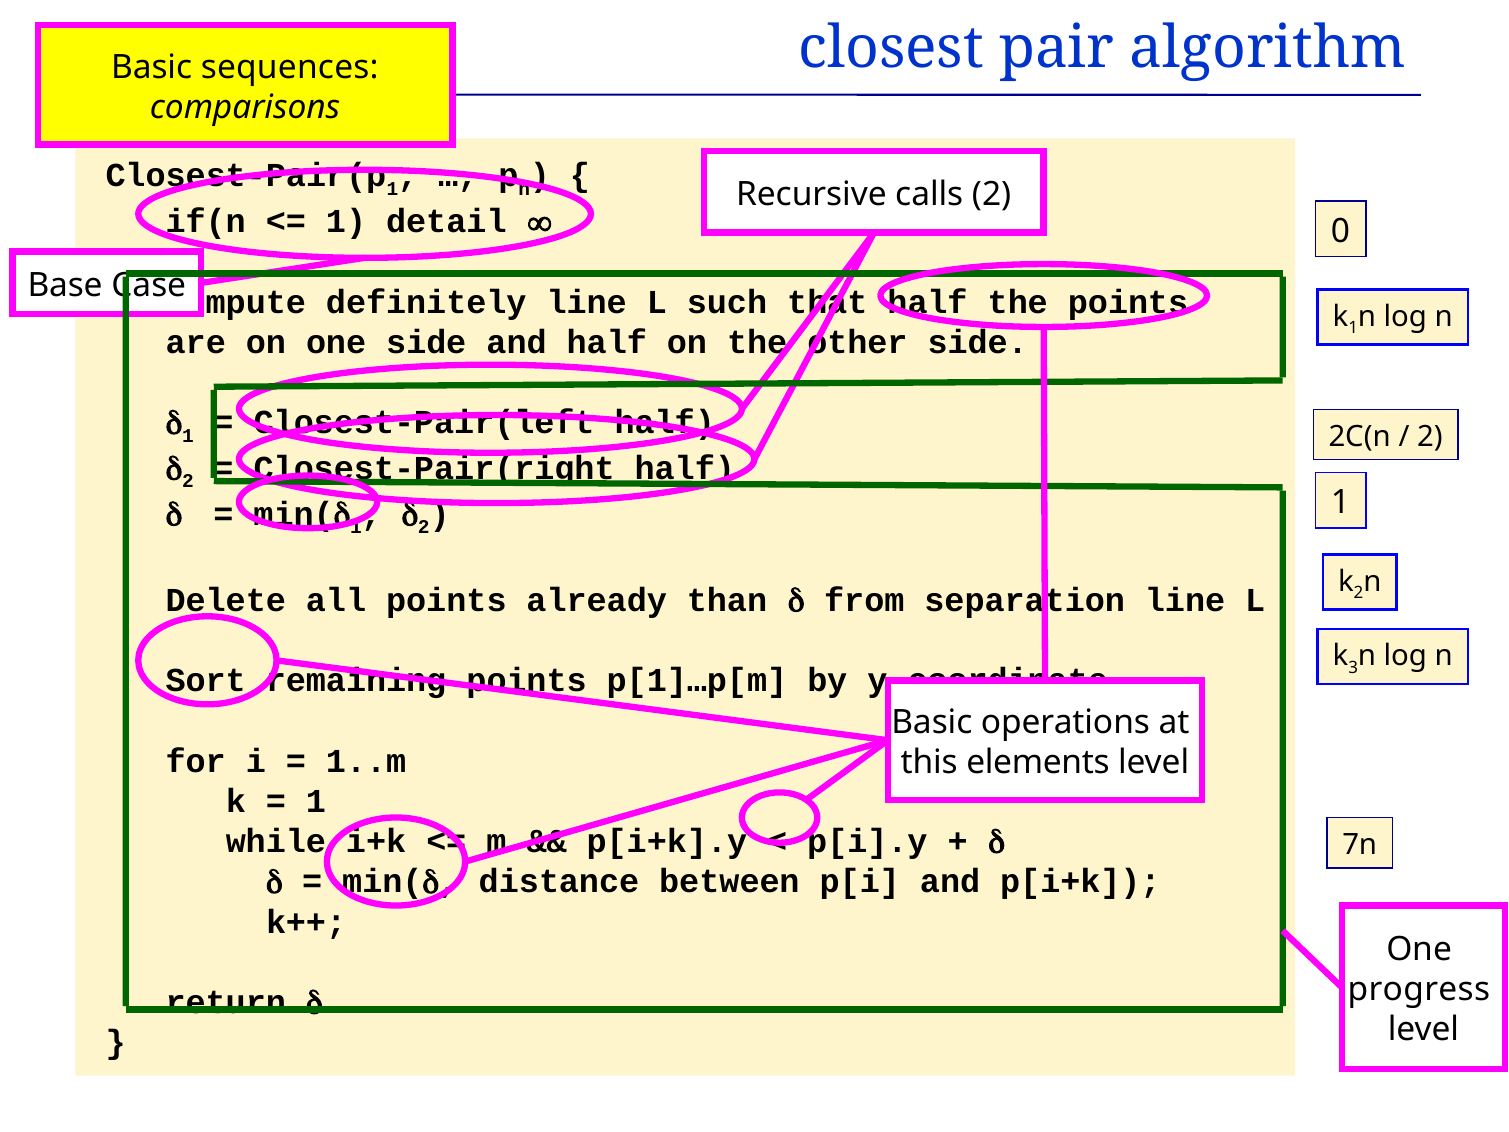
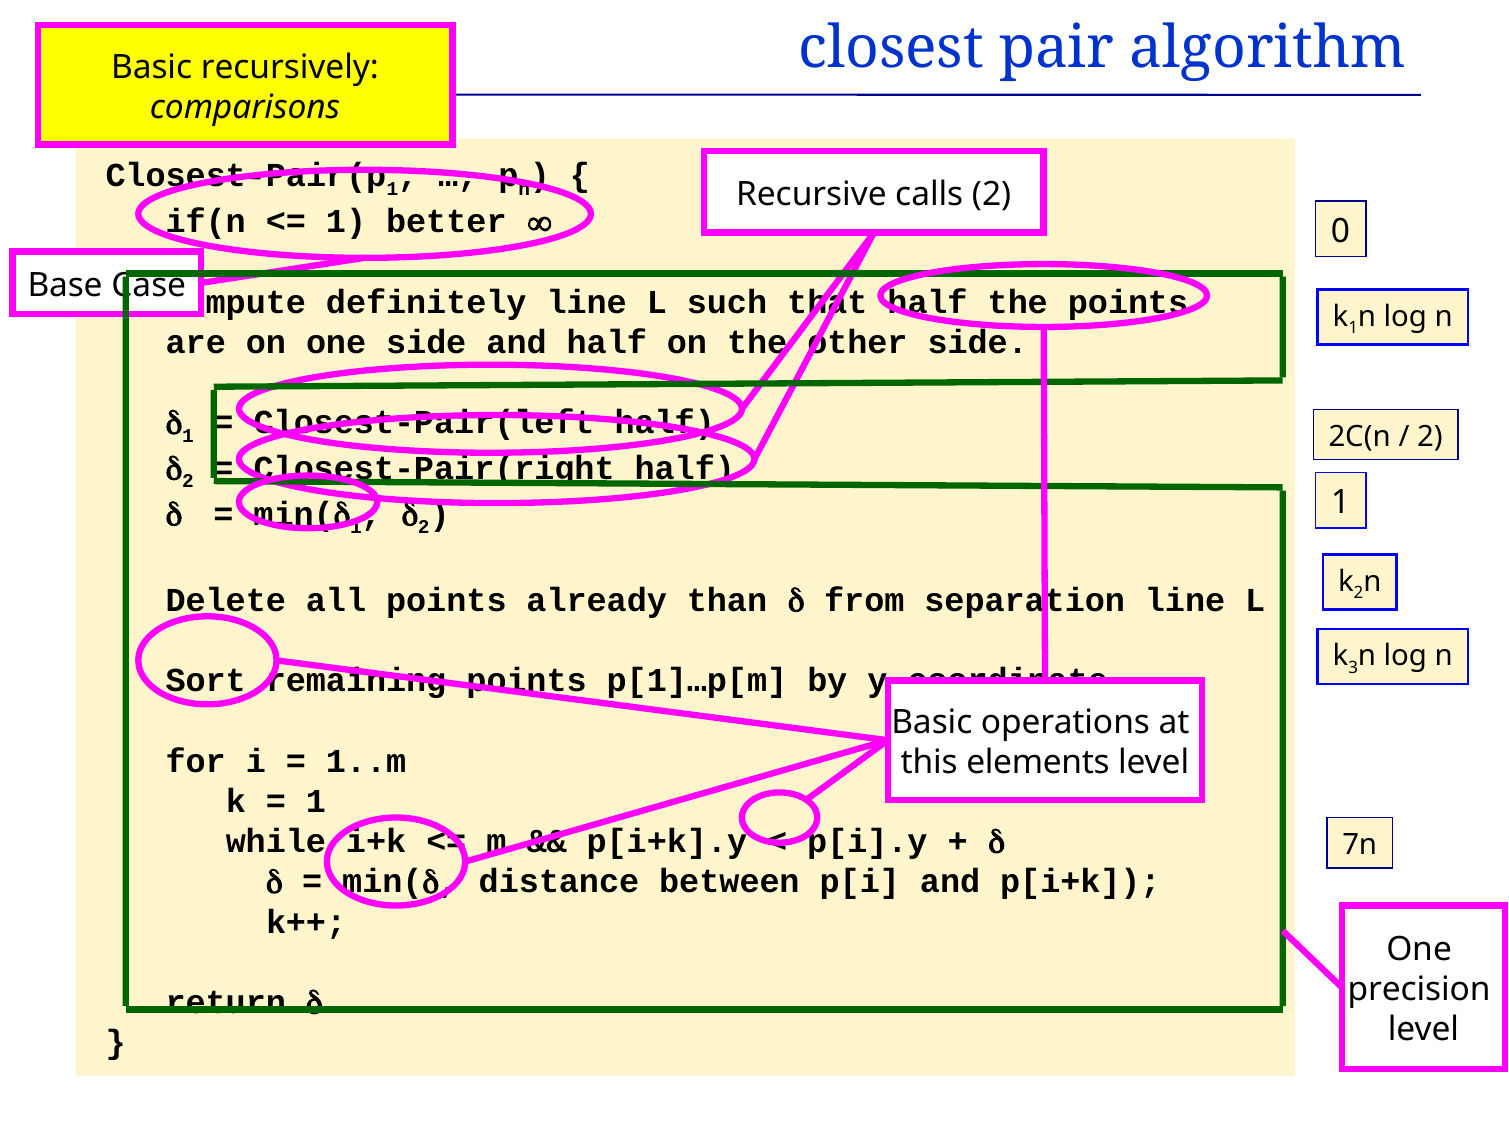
sequences: sequences -> recursively
detail: detail -> better
progress: progress -> precision
